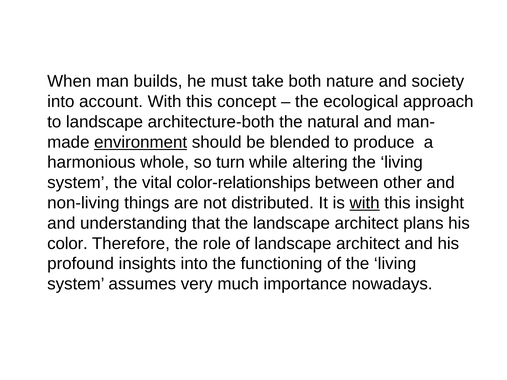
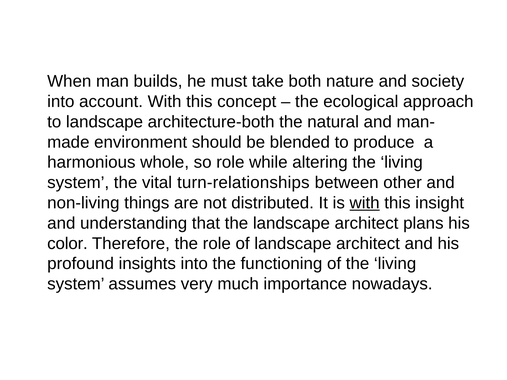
environment underline: present -> none
so turn: turn -> role
color-relationships: color-relationships -> turn-relationships
